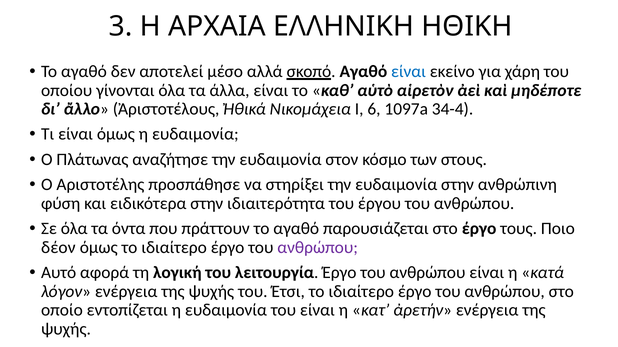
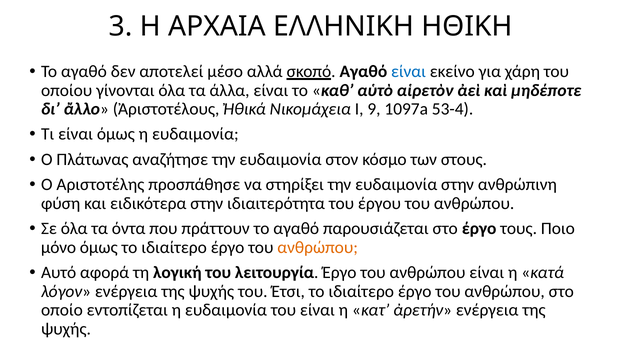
6: 6 -> 9
34-4: 34-4 -> 53-4
δέον: δέον -> μόνο
ανθρώπου at (318, 248) colour: purple -> orange
